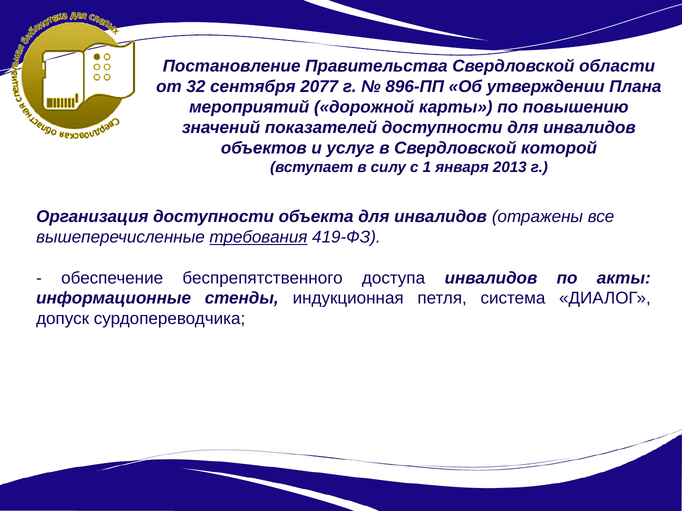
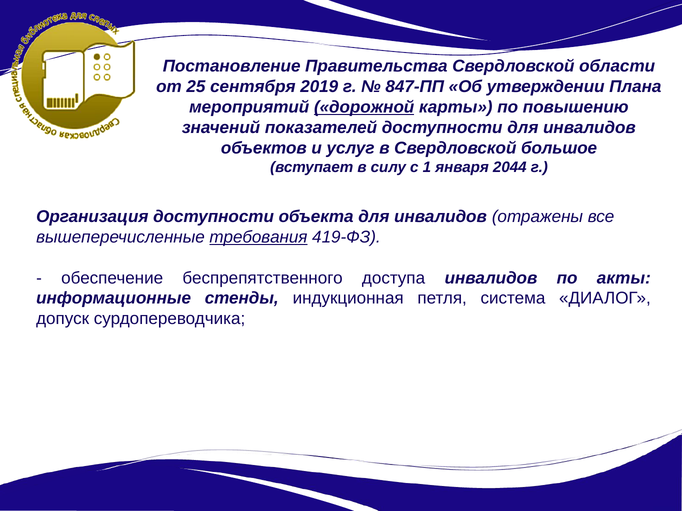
32: 32 -> 25
2077: 2077 -> 2019
896-ПП: 896-ПП -> 847-ПП
дорожной underline: none -> present
которой: которой -> большое
2013: 2013 -> 2044
